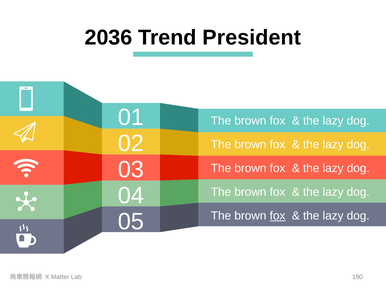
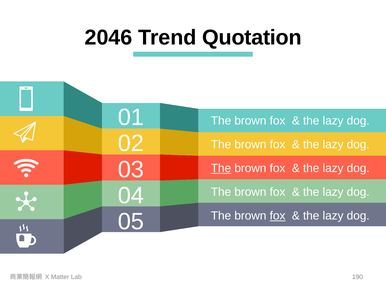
2036: 2036 -> 2046
President: President -> Quotation
The at (221, 168) underline: none -> present
